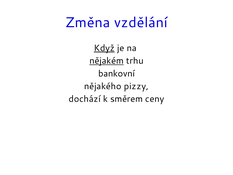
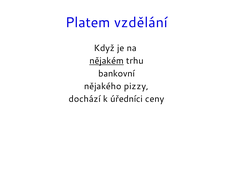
Změna: Změna -> Platem
Když underline: present -> none
směrem: směrem -> úředníci
